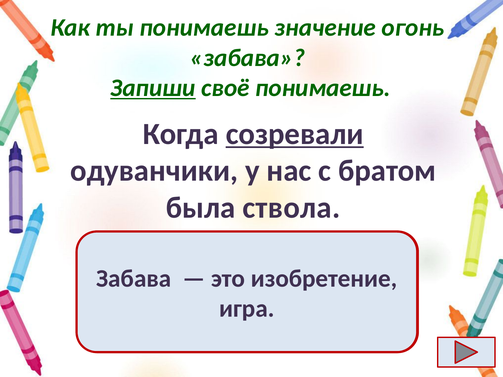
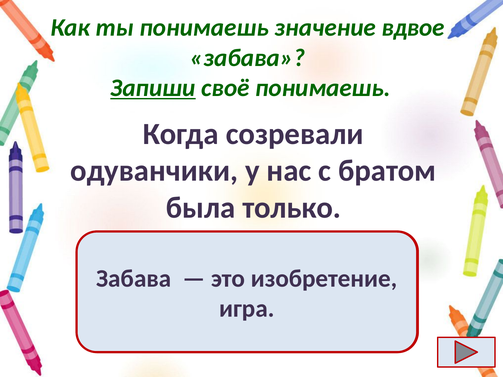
огонь: огонь -> вдвое
созревали underline: present -> none
ствола: ствола -> только
